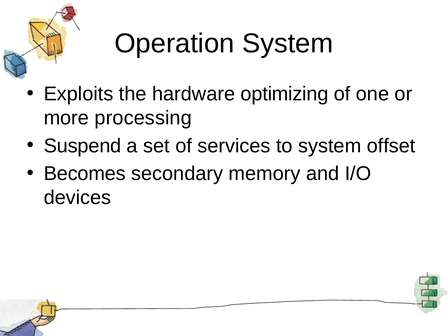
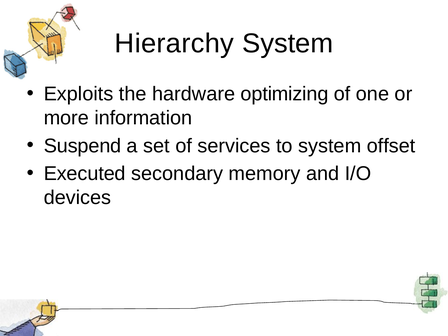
Operation: Operation -> Hierarchy
processing: processing -> information
Becomes: Becomes -> Executed
